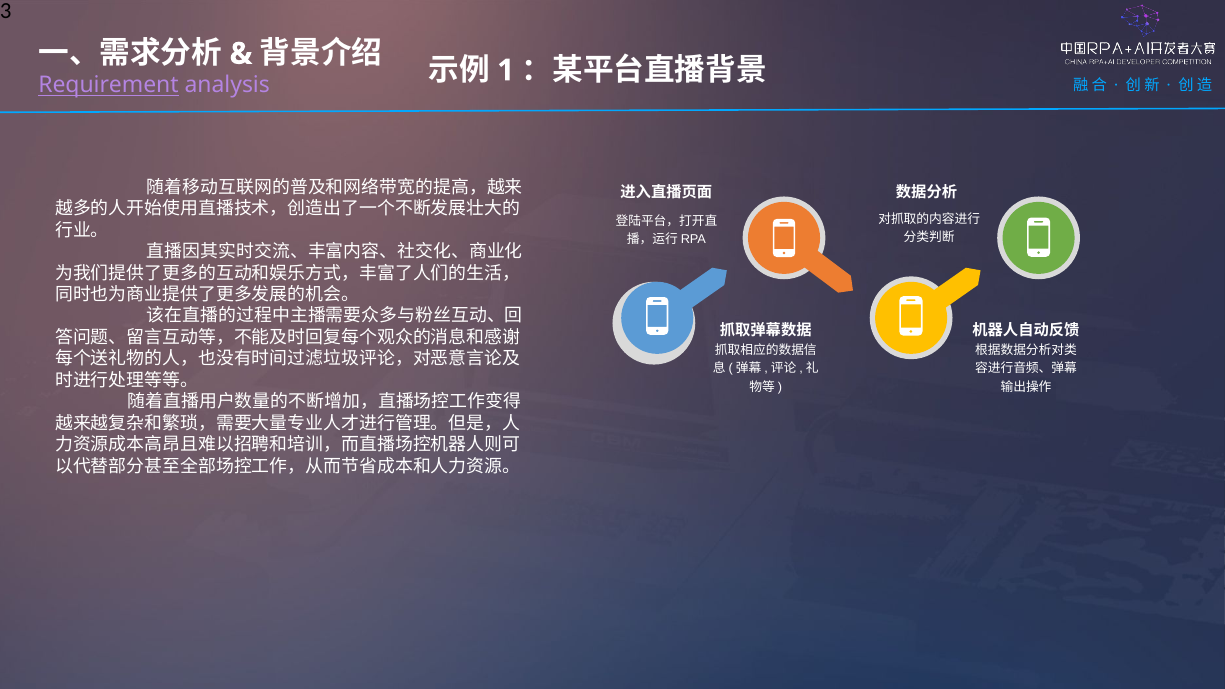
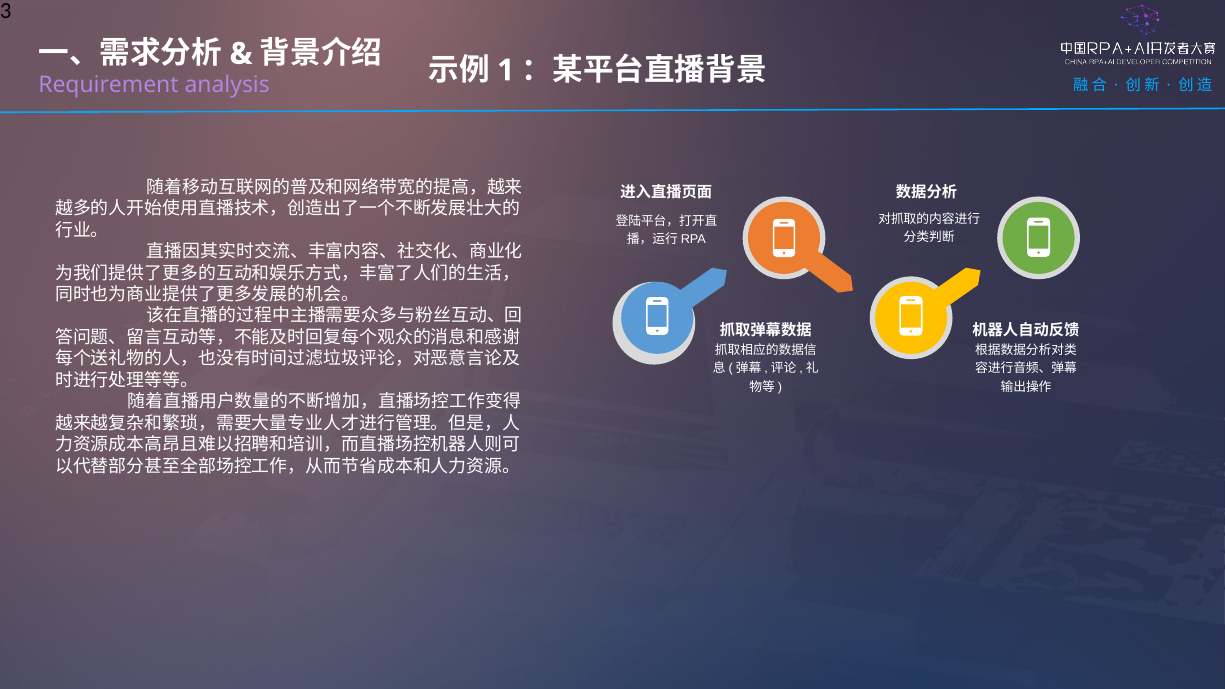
Requirement underline: present -> none
